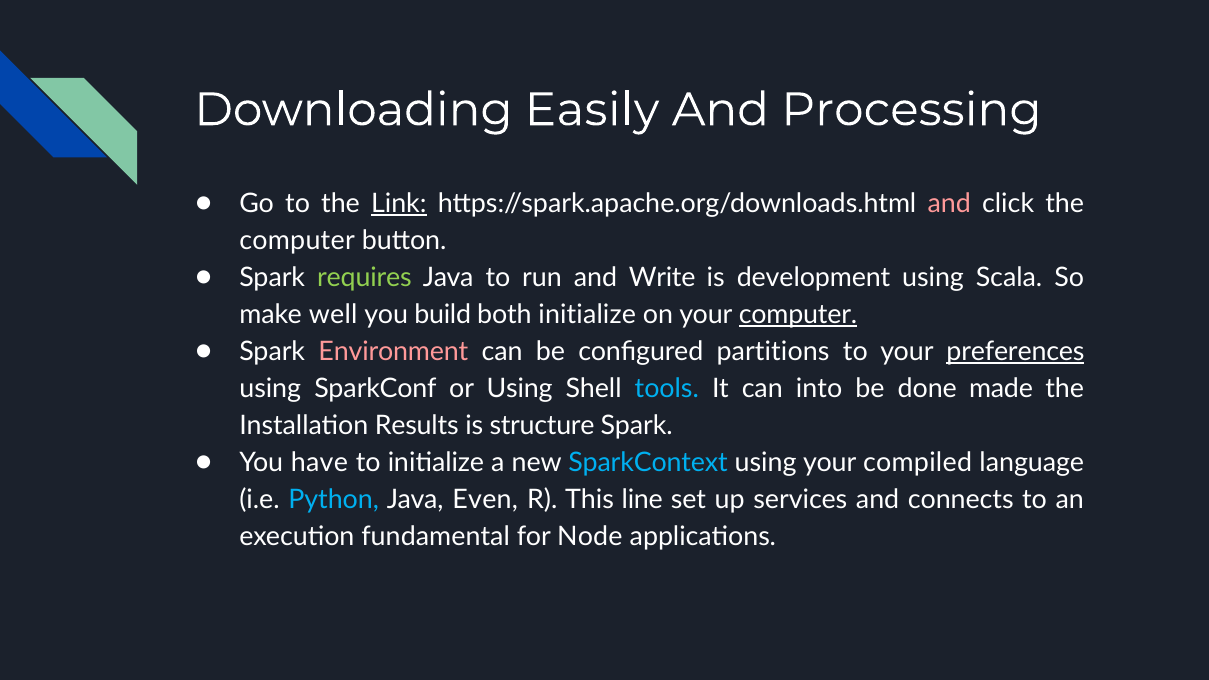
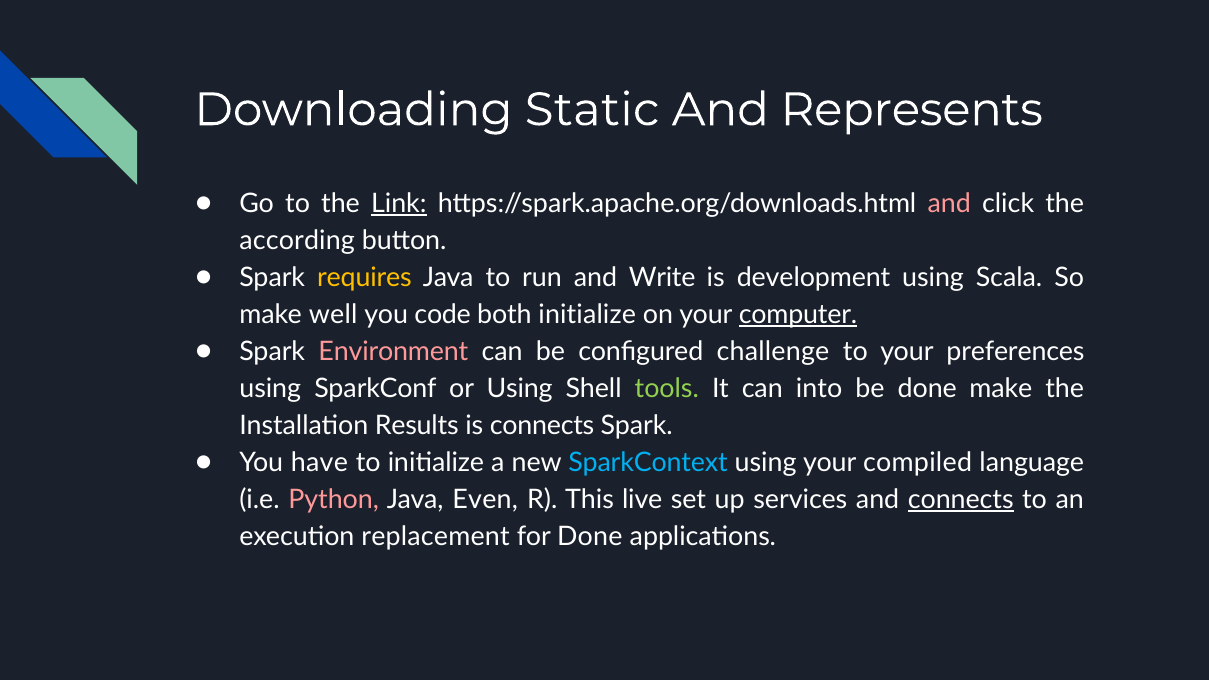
Easily: Easily -> Static
Processing: Processing -> Represents
computer at (297, 240): computer -> according
requires colour: light green -> yellow
build: build -> code
partitions: partitions -> challenge
preferences underline: present -> none
tools colour: light blue -> light green
done made: made -> make
is structure: structure -> connects
Python colour: light blue -> pink
line: line -> live
connects at (961, 500) underline: none -> present
fundamental: fundamental -> replacement
for Node: Node -> Done
